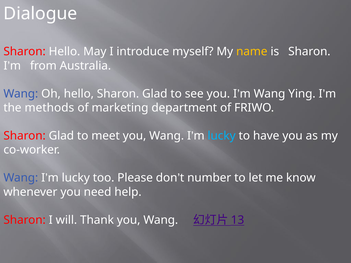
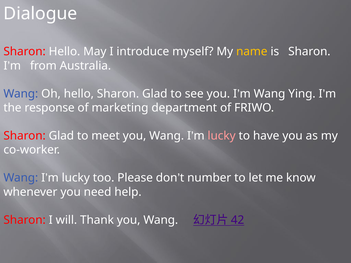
methods: methods -> response
lucky at (222, 136) colour: light blue -> pink
13: 13 -> 42
